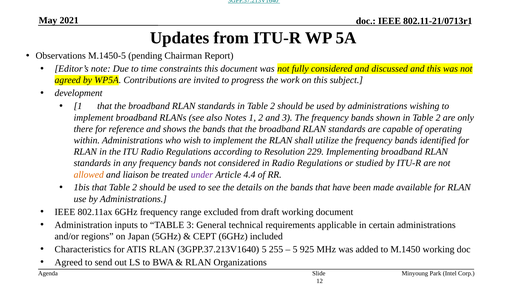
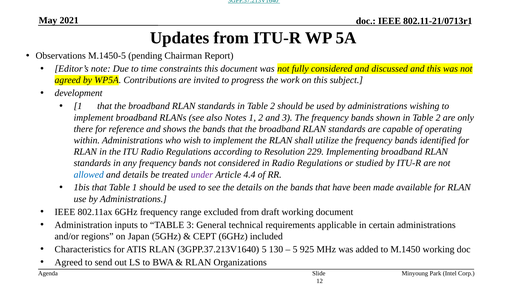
allowed colour: orange -> blue
and liaison: liaison -> details
that Table 2: 2 -> 1
255: 255 -> 130
